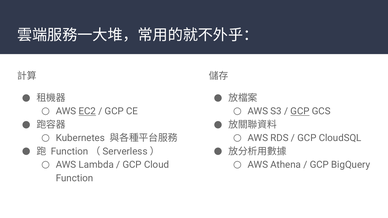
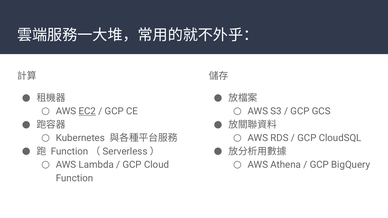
GCP at (300, 111) underline: present -> none
